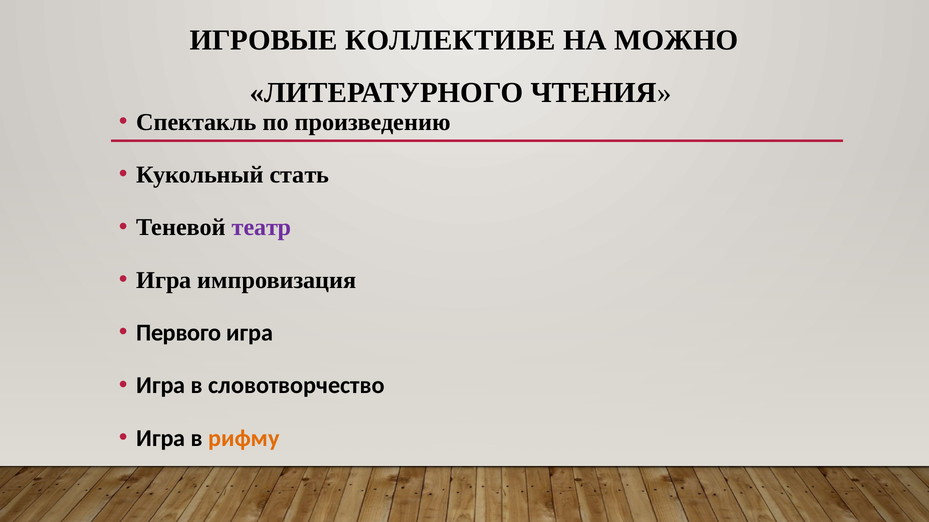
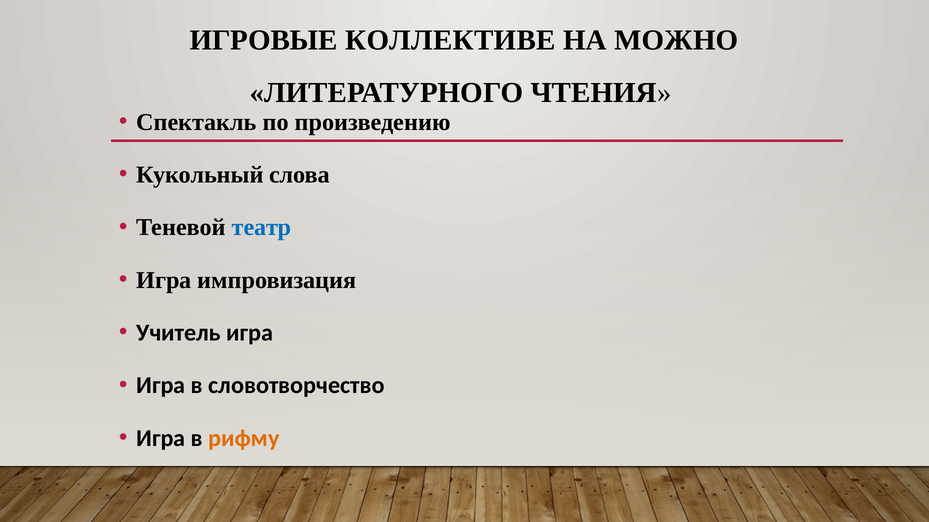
стать: стать -> слова
театр colour: purple -> blue
Первого: Первого -> Учитель
